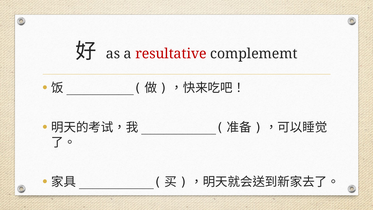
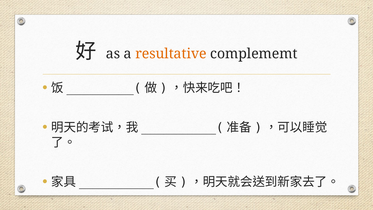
resultative colour: red -> orange
